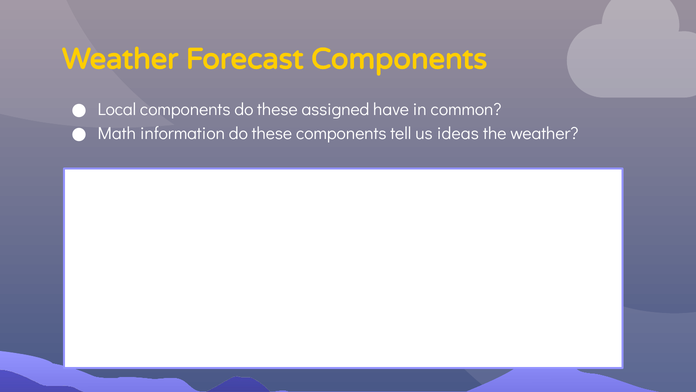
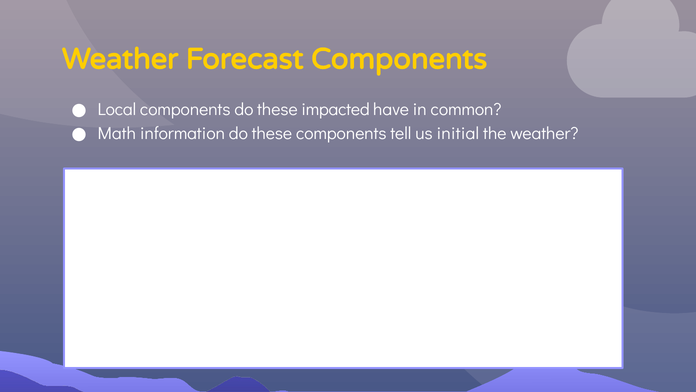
assigned: assigned -> impacted
ideas: ideas -> initial
